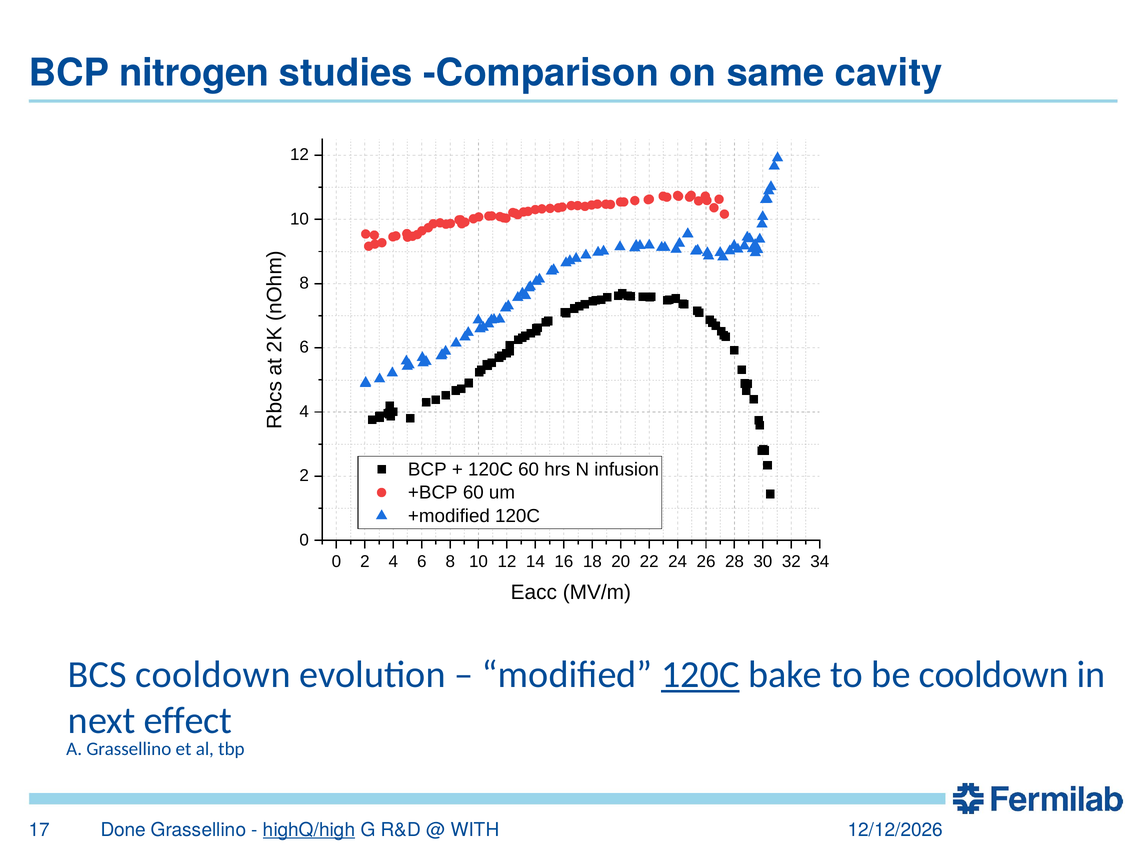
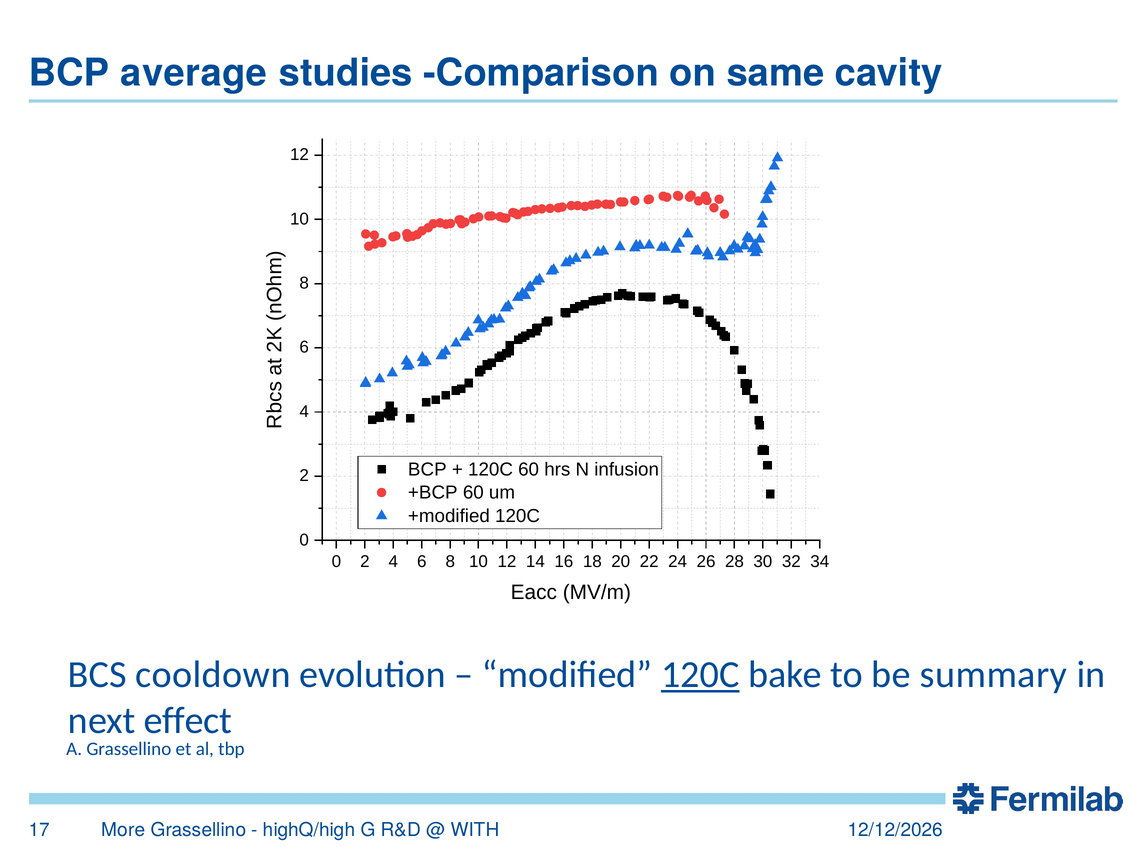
nitrogen: nitrogen -> average
be cooldown: cooldown -> summary
Done: Done -> More
highQ/high underline: present -> none
